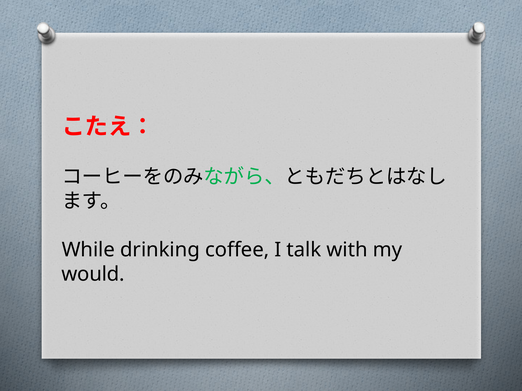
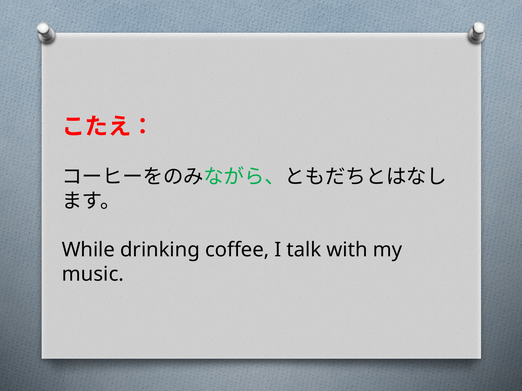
would: would -> music
